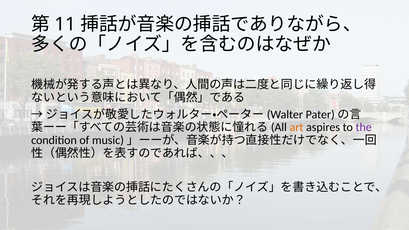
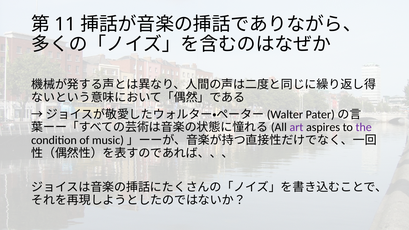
art colour: orange -> purple
